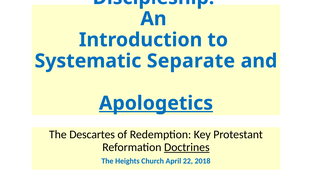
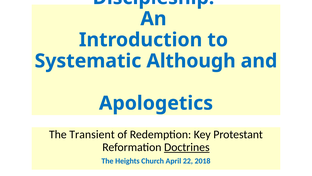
Separate: Separate -> Although
Apologetics underline: present -> none
Descartes: Descartes -> Transient
